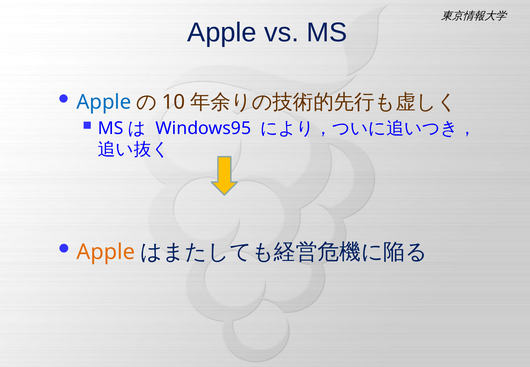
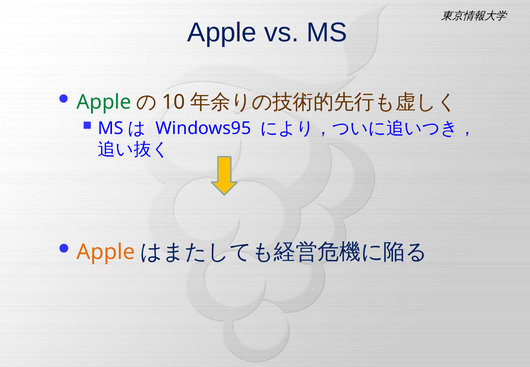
Apple at (104, 102) colour: blue -> green
